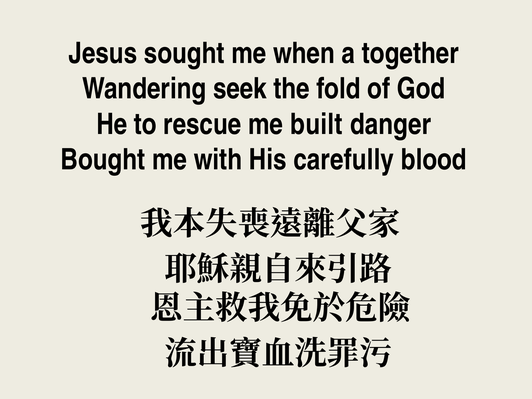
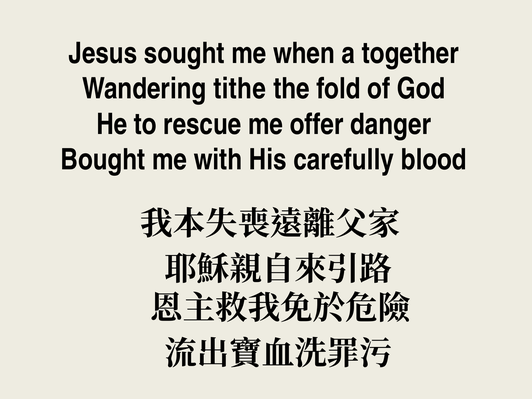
seek: seek -> tithe
built: built -> offer
